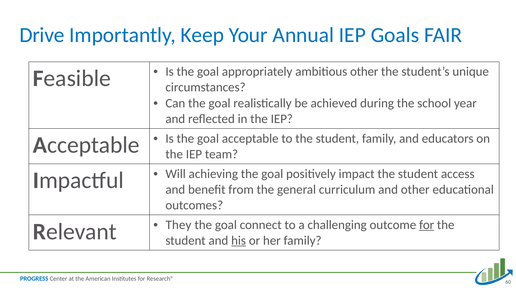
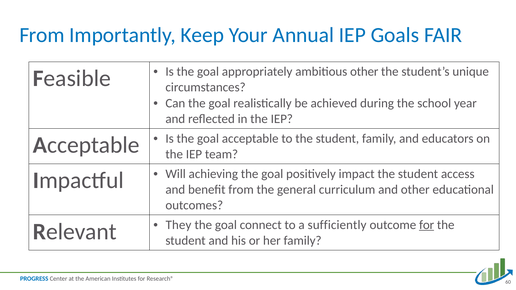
Drive at (42, 35): Drive -> From
challenging: challenging -> sufficiently
his underline: present -> none
